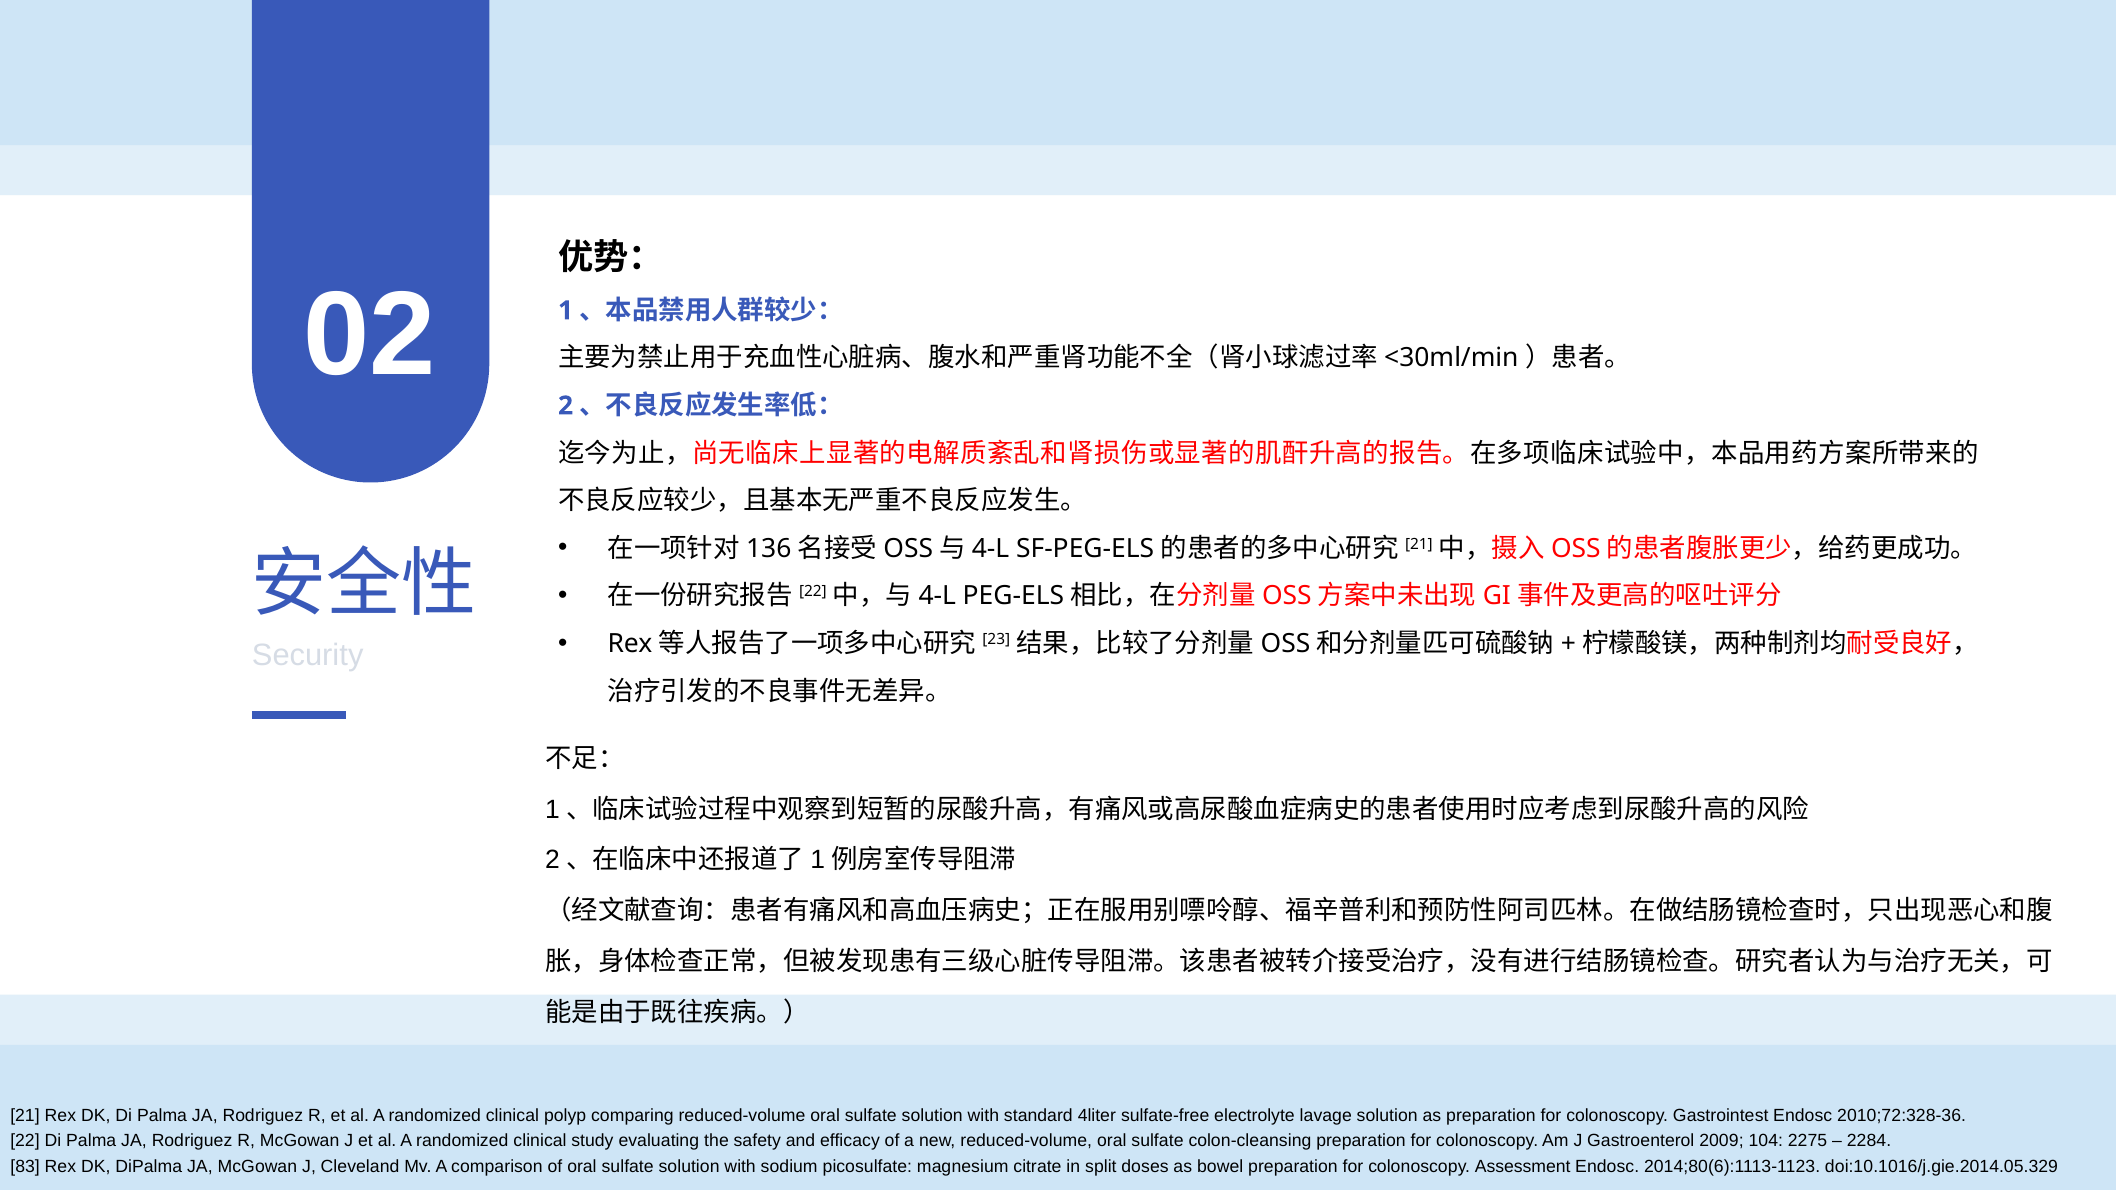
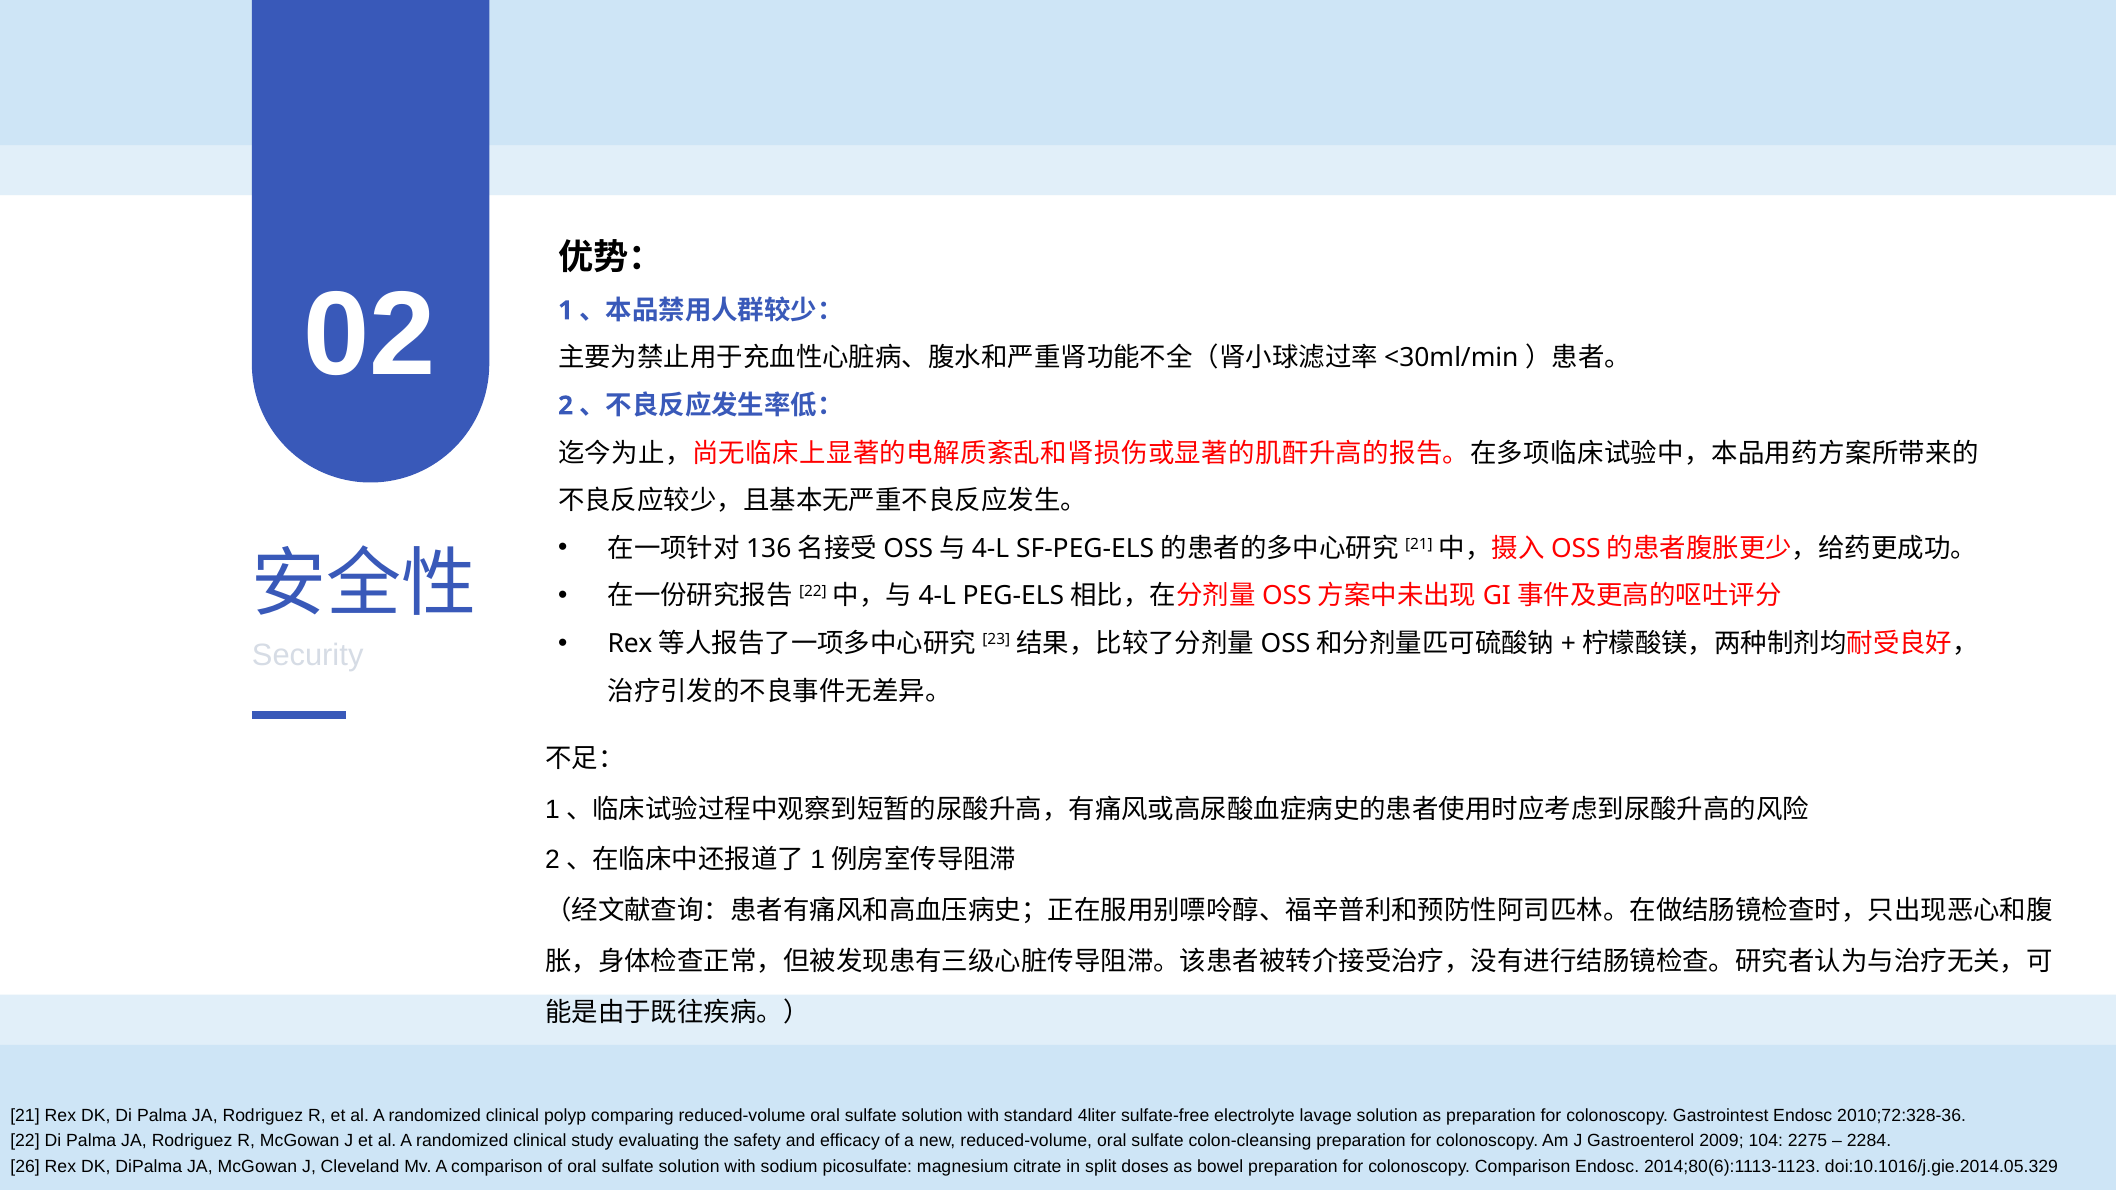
83: 83 -> 26
colonoscopy Assessment: Assessment -> Comparison
